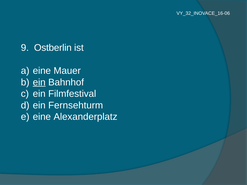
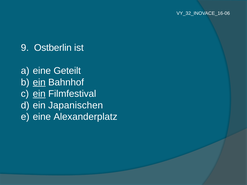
Mauer: Mauer -> Geteilt
ein at (39, 94) underline: none -> present
Fernsehturm: Fernsehturm -> Japanischen
